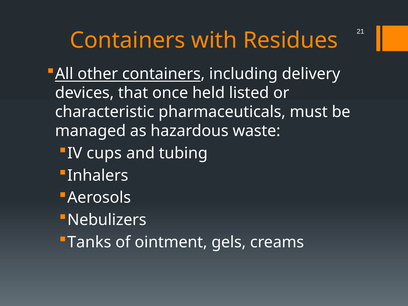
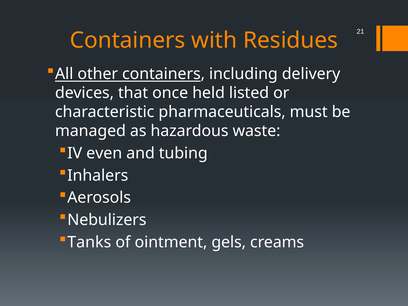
cups: cups -> even
